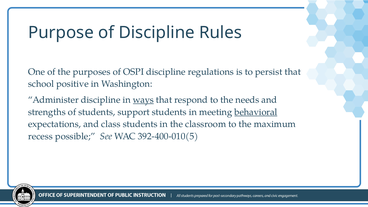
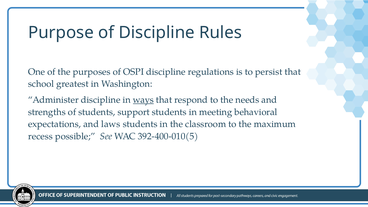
positive: positive -> greatest
behavioral underline: present -> none
class: class -> laws
